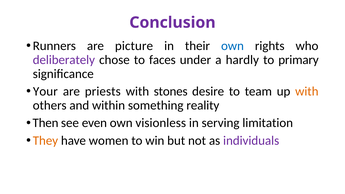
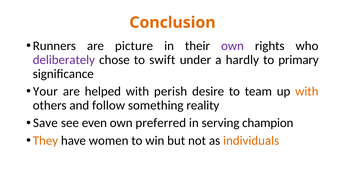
Conclusion colour: purple -> orange
own at (232, 46) colour: blue -> purple
faces: faces -> swift
priests: priests -> helped
stones: stones -> perish
within: within -> follow
Then: Then -> Save
visionless: visionless -> preferred
limitation: limitation -> champion
individuals colour: purple -> orange
